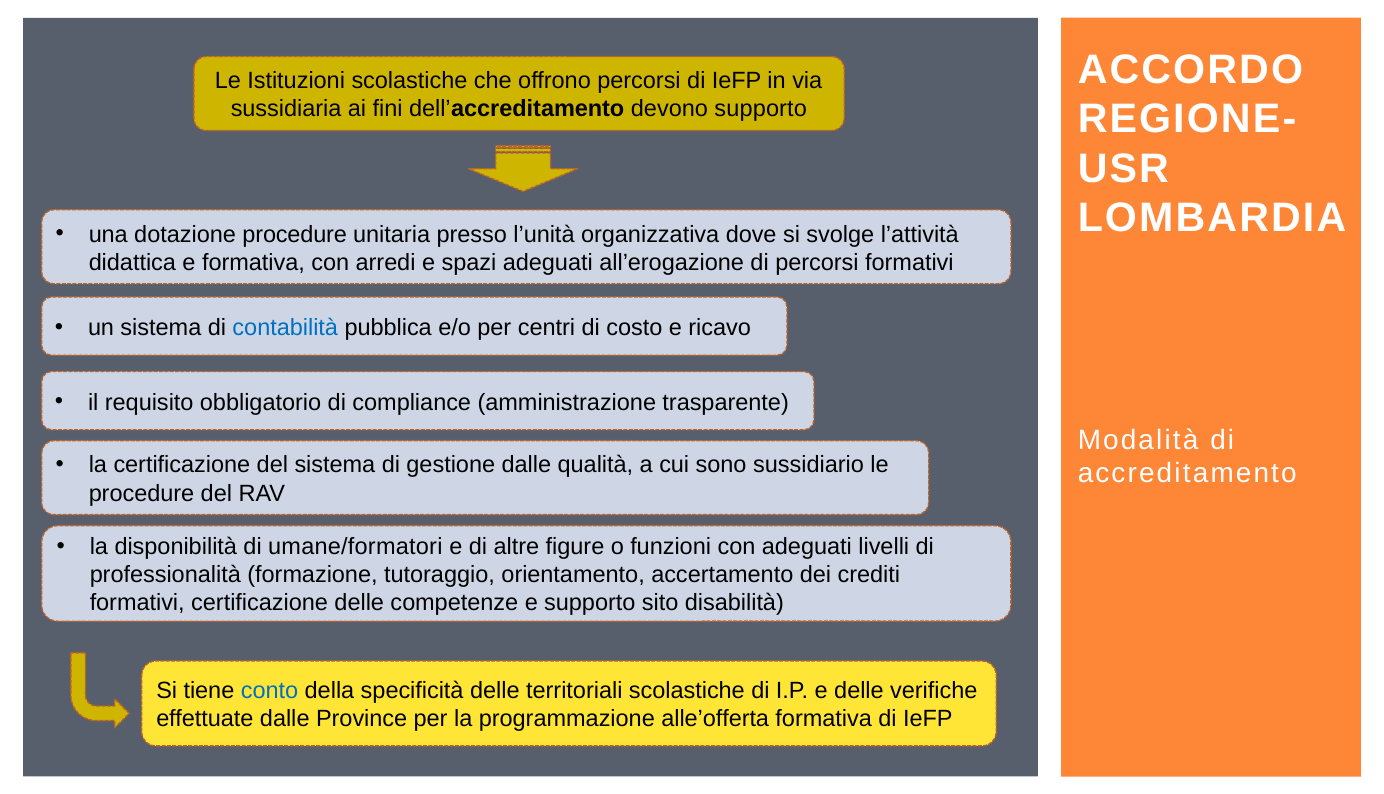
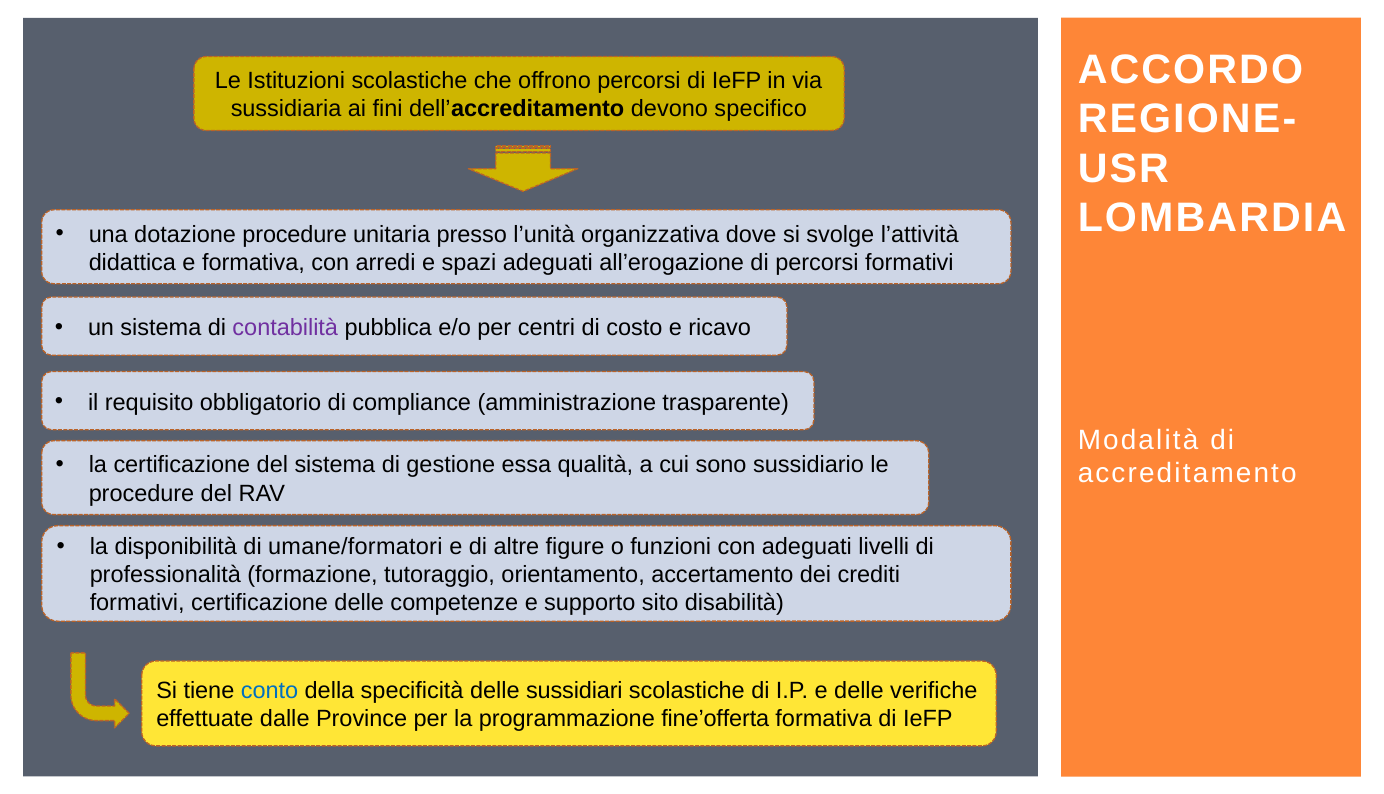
devono supporto: supporto -> specifico
contabilità colour: blue -> purple
gestione dalle: dalle -> essa
territoriali: territoriali -> sussidiari
alle’offerta: alle’offerta -> fine’offerta
